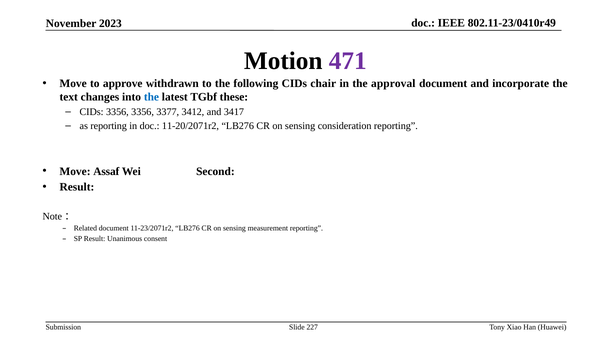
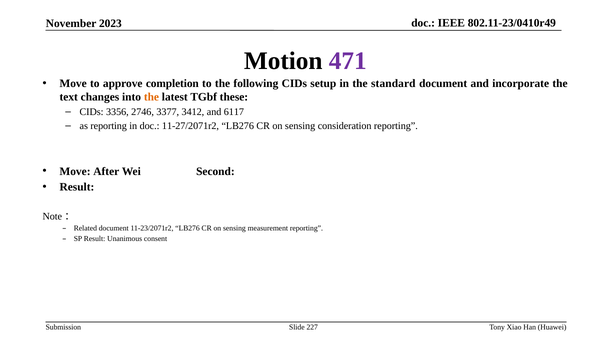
withdrawn: withdrawn -> completion
chair: chair -> setup
approval: approval -> standard
the at (151, 97) colour: blue -> orange
3356 3356: 3356 -> 2746
3417: 3417 -> 6117
11-20/2071r2: 11-20/2071r2 -> 11-27/2071r2
Assaf: Assaf -> After
